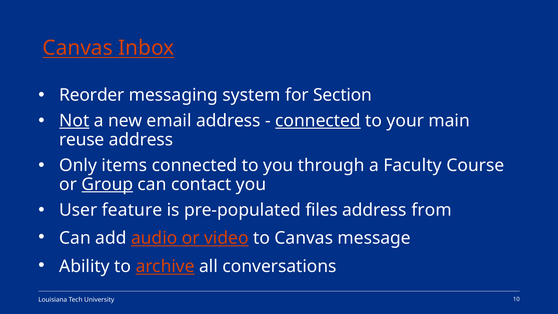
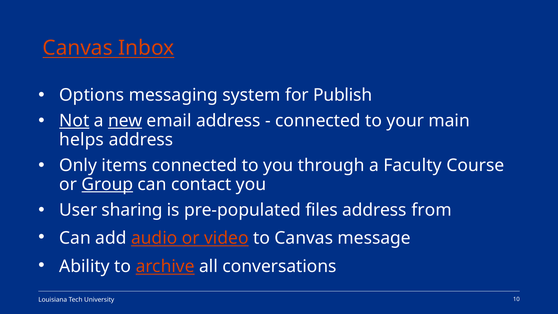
Reorder: Reorder -> Options
Section: Section -> Publish
new underline: none -> present
connected at (318, 121) underline: present -> none
reuse: reuse -> helps
feature: feature -> sharing
